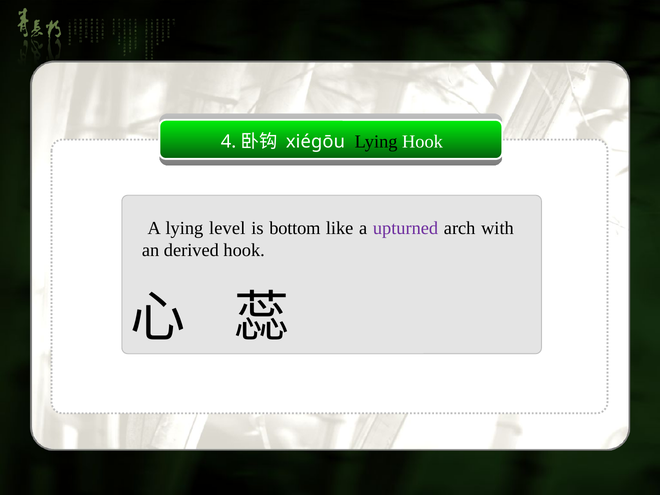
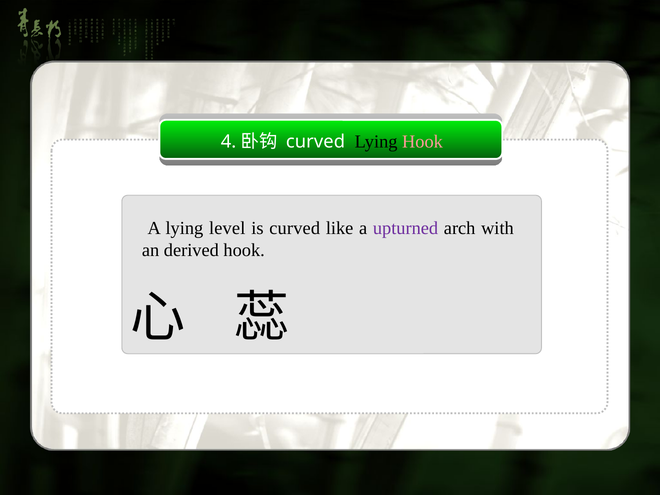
xiégōu at (315, 141): xiégōu -> curved
Hook at (422, 141) colour: white -> pink
is bottom: bottom -> curved
